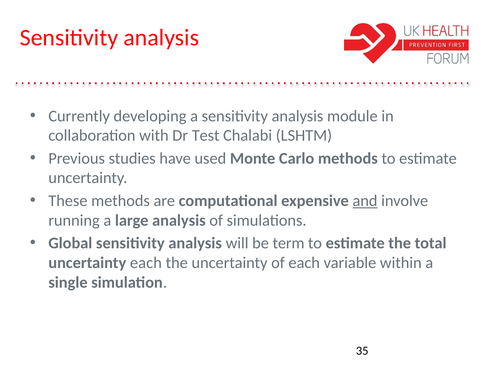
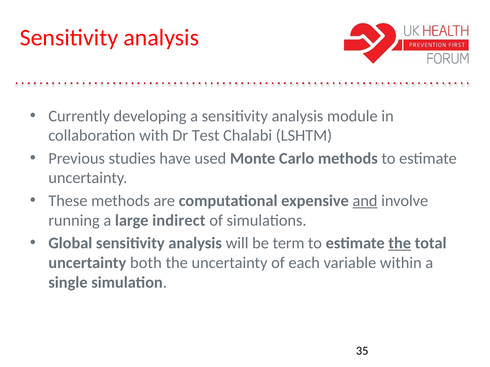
large analysis: analysis -> indirect
the at (400, 244) underline: none -> present
uncertainty each: each -> both
